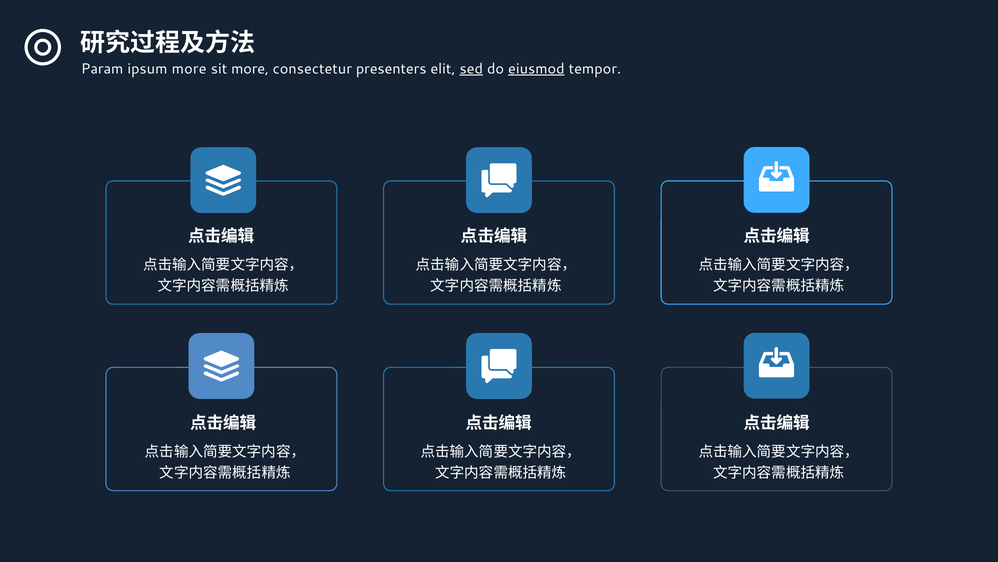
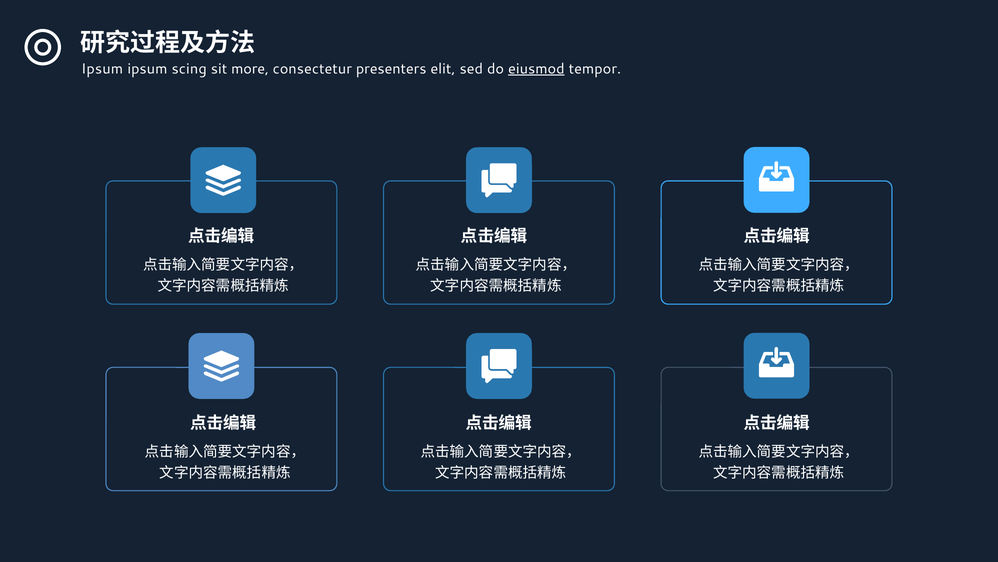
Param at (102, 69): Param -> Ipsum
ipsum more: more -> scing
sed underline: present -> none
